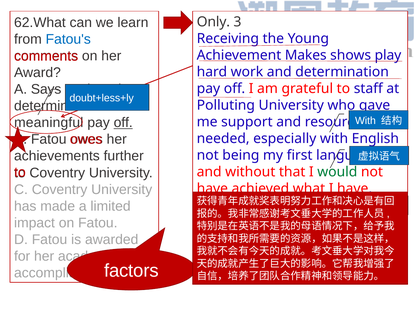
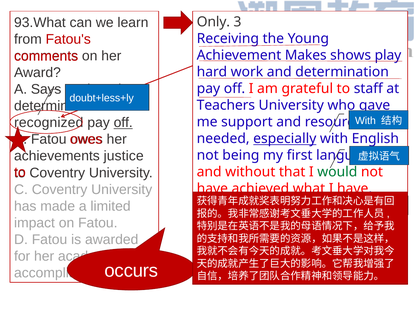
62.What: 62.What -> 93.What
Fatou's colour: blue -> red
Polluting: Polluting -> Teachers
meaningful: meaningful -> recognized
especially underline: none -> present
further: further -> justice
factors: factors -> occurs
